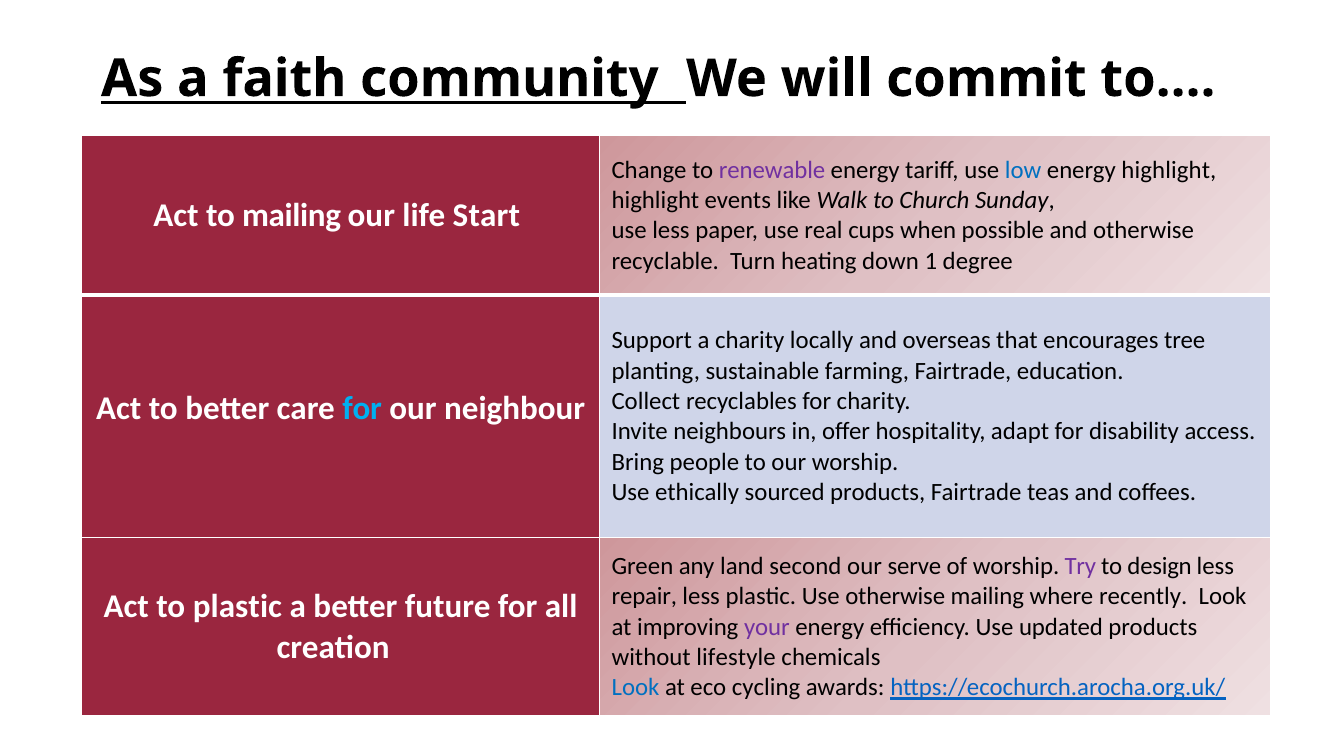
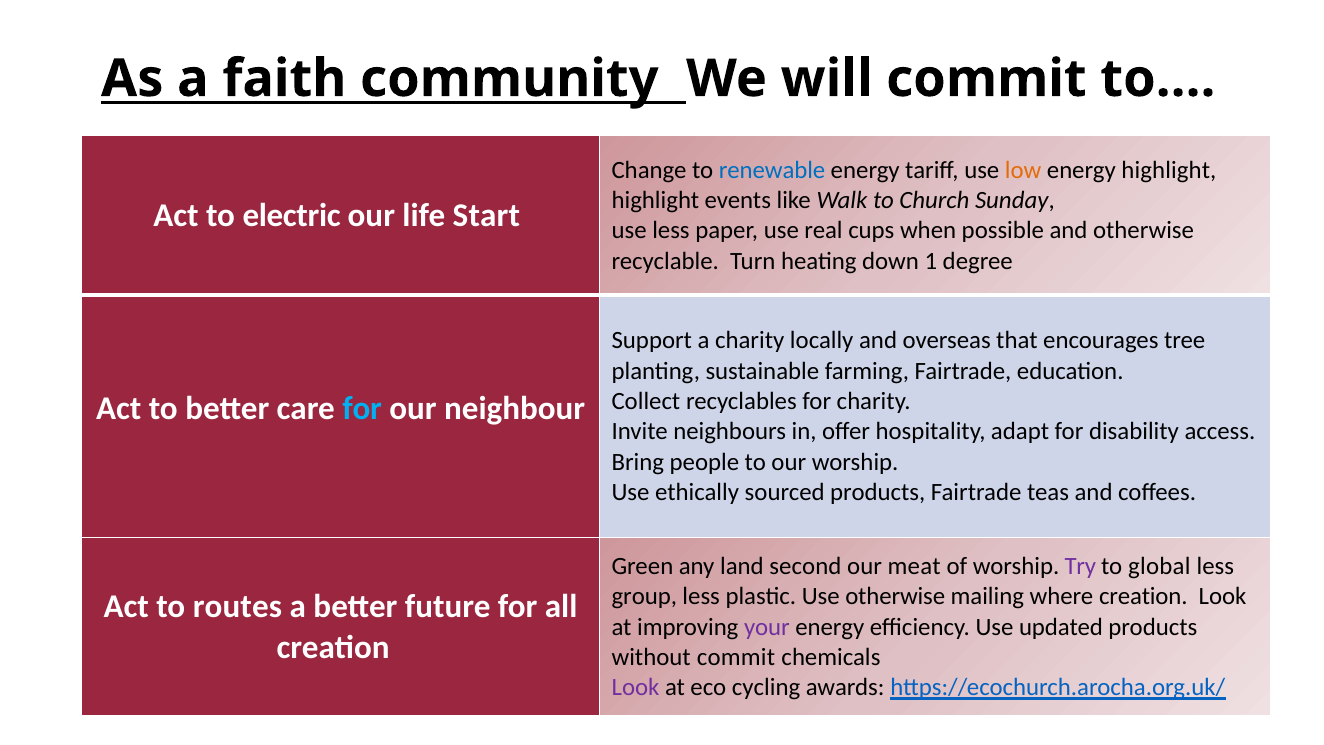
renewable colour: purple -> blue
low colour: blue -> orange
to mailing: mailing -> electric
serve: serve -> meat
design: design -> global
repair: repair -> group
where recently: recently -> creation
to plastic: plastic -> routes
without lifestyle: lifestyle -> commit
Look at (636, 687) colour: blue -> purple
